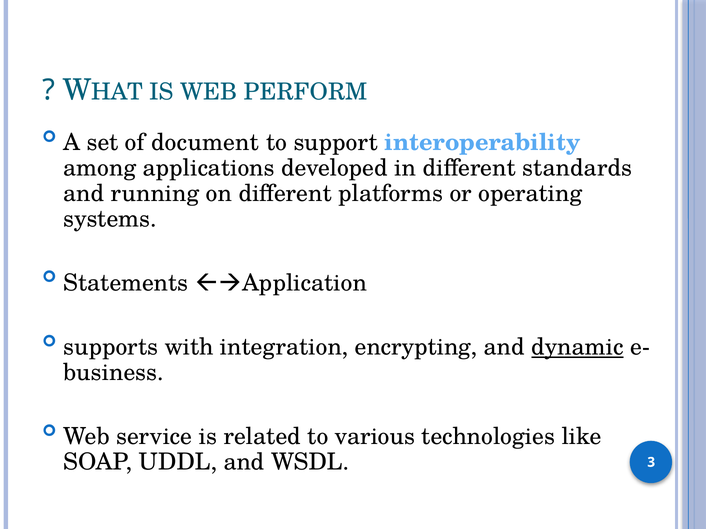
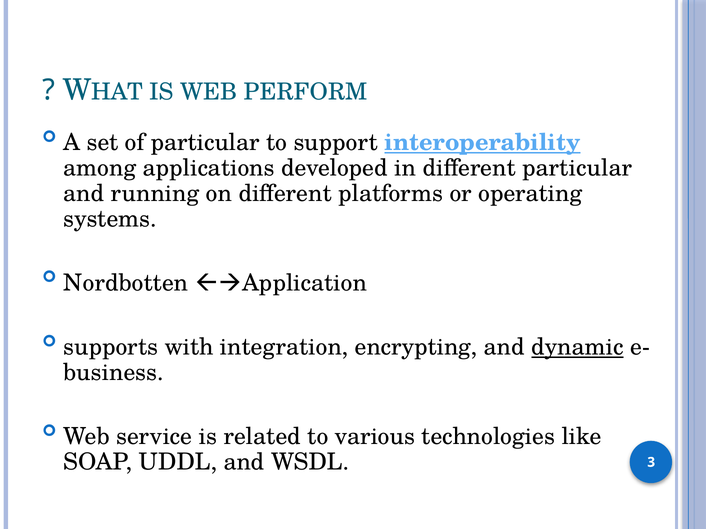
of document: document -> particular
interoperability underline: none -> present
different standards: standards -> particular
Statements: Statements -> Nordbotten
